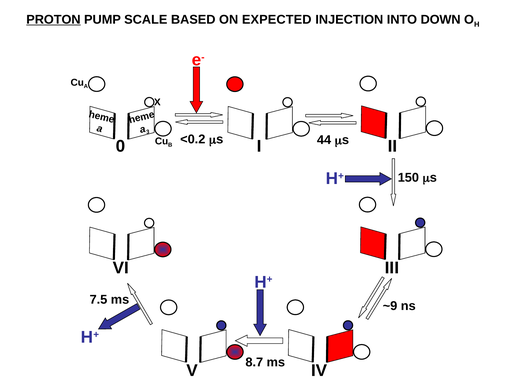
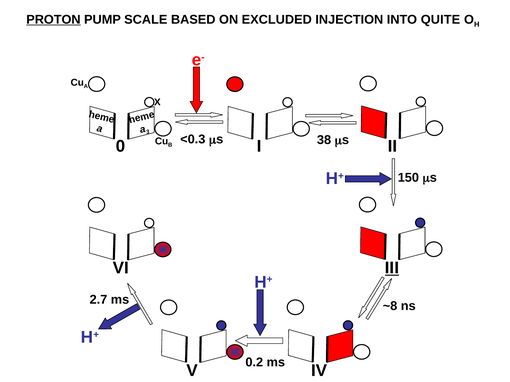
EXPECTED: EXPECTED -> EXCLUDED
DOWN: DOWN -> QUITE
<0.2: <0.2 -> <0.3
44: 44 -> 38
III underline: none -> present
7.5: 7.5 -> 2.7
~9: ~9 -> ~8
8.7: 8.7 -> 0.2
